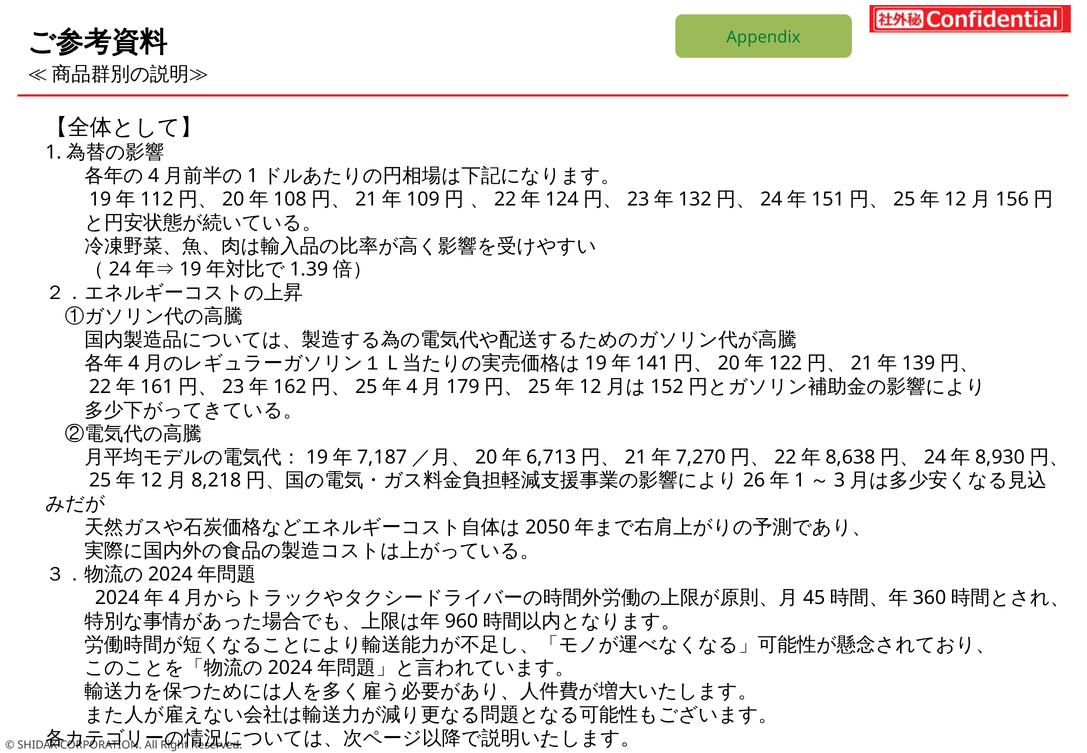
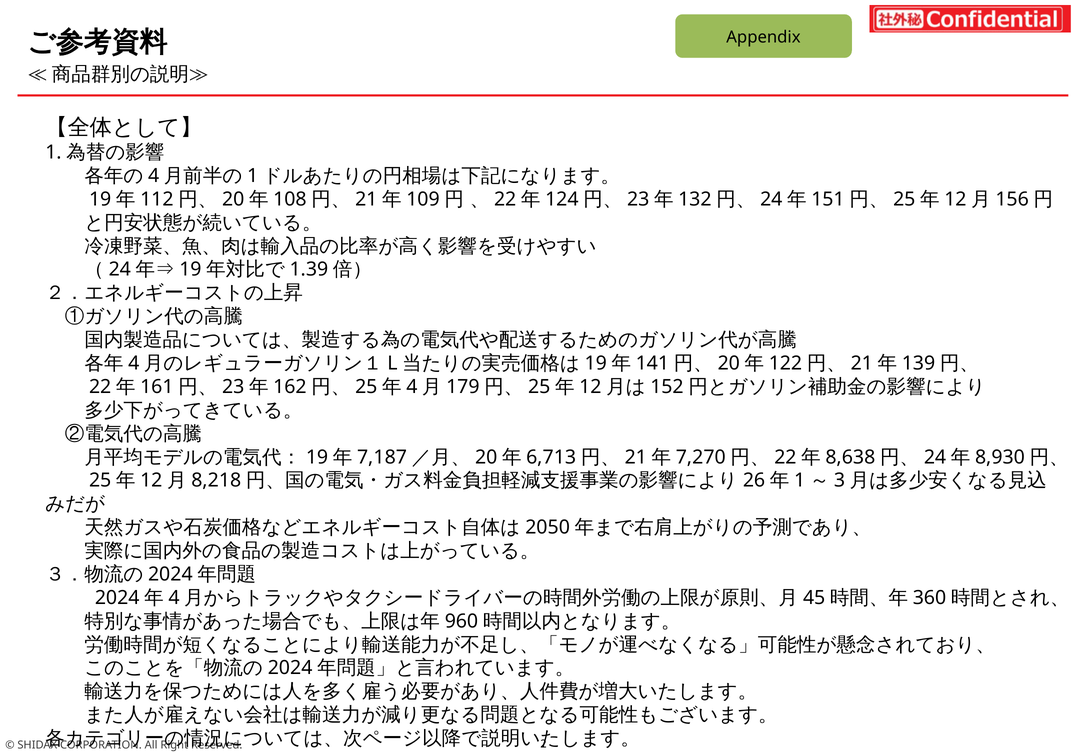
Appendix colour: green -> black
